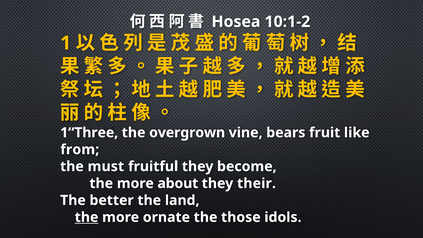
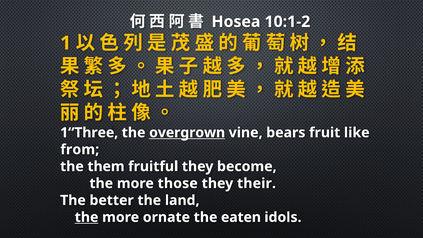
overgrown underline: none -> present
must: must -> them
about: about -> those
those: those -> eaten
